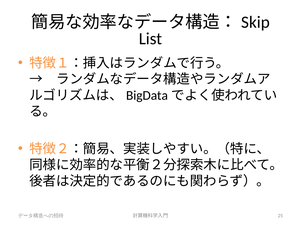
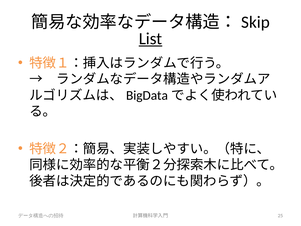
List underline: none -> present
